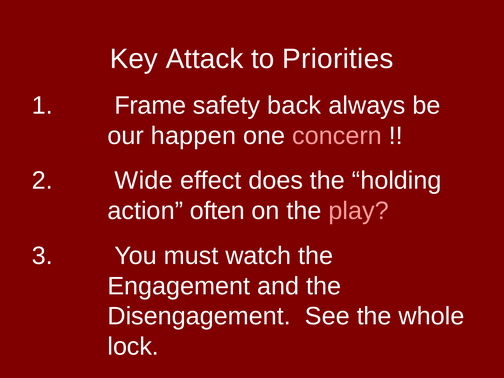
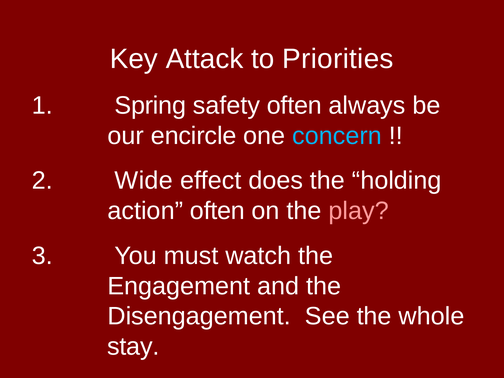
Frame: Frame -> Spring
safety back: back -> often
happen: happen -> encircle
concern colour: pink -> light blue
lock: lock -> stay
